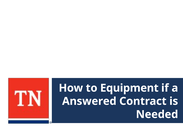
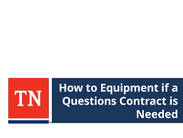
Answered: Answered -> Questions
